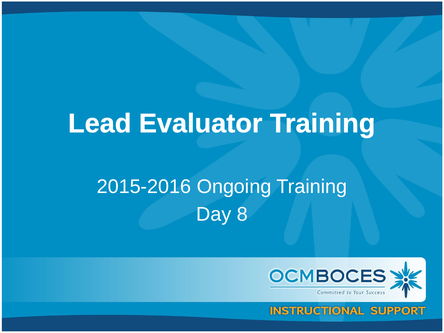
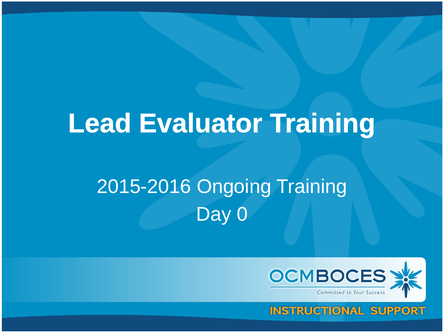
8: 8 -> 0
